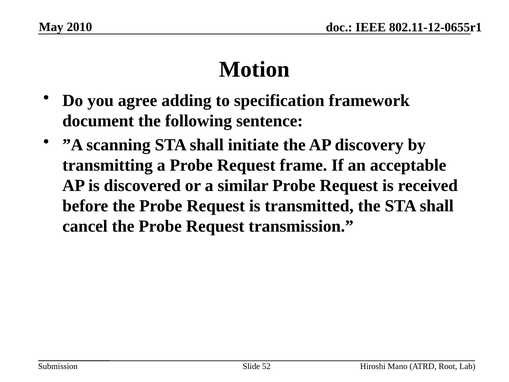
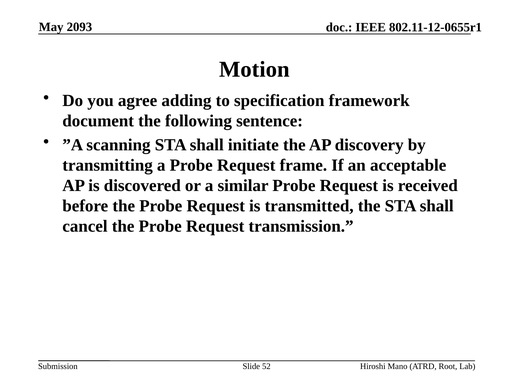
2010: 2010 -> 2093
